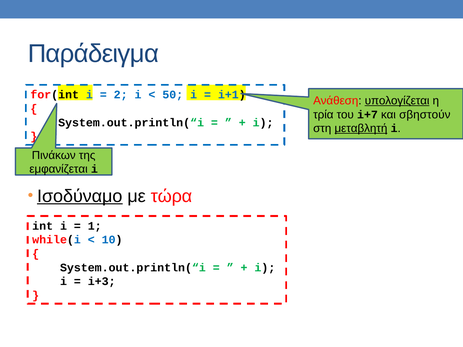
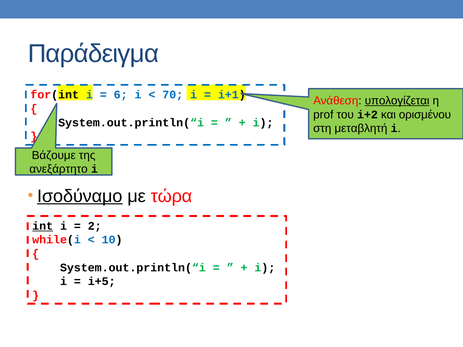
2: 2 -> 6
50: 50 -> 70
τρία: τρία -> prof
i+7: i+7 -> i+2
σβηστούν: σβηστούν -> ορισμένου
μεταβλητή underline: present -> none
Πινάκων: Πινάκων -> Βάζουμε
εμφανίζεται: εμφανίζεται -> ανεξάρτητο
int underline: none -> present
1: 1 -> 2
i+3: i+3 -> i+5
